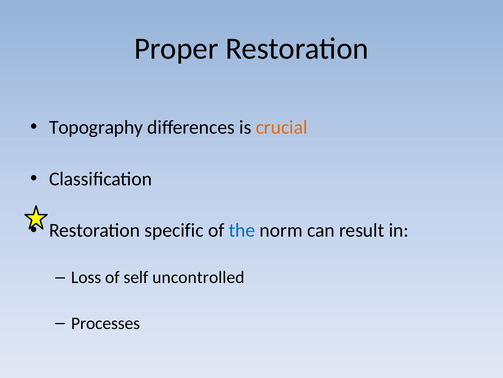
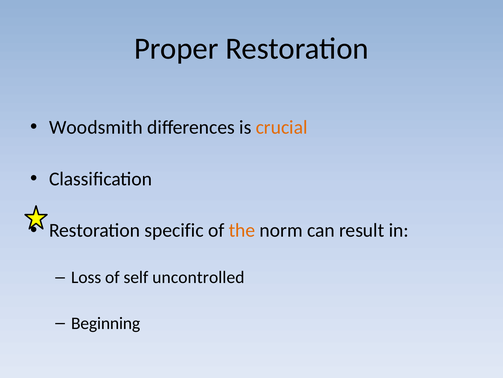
Topography: Topography -> Woodsmith
the colour: blue -> orange
Processes: Processes -> Beginning
